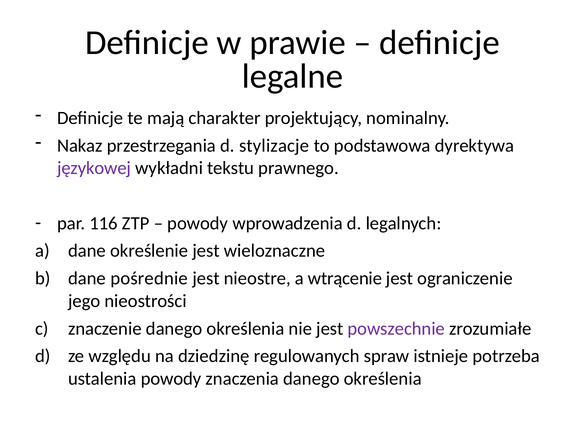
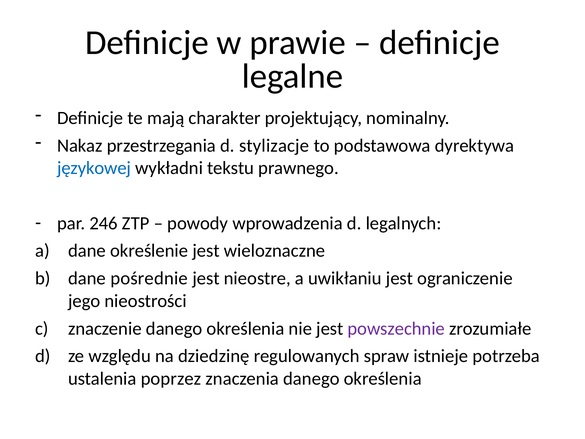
językowej colour: purple -> blue
116: 116 -> 246
wtrącenie: wtrącenie -> uwikłaniu
ustalenia powody: powody -> poprzez
